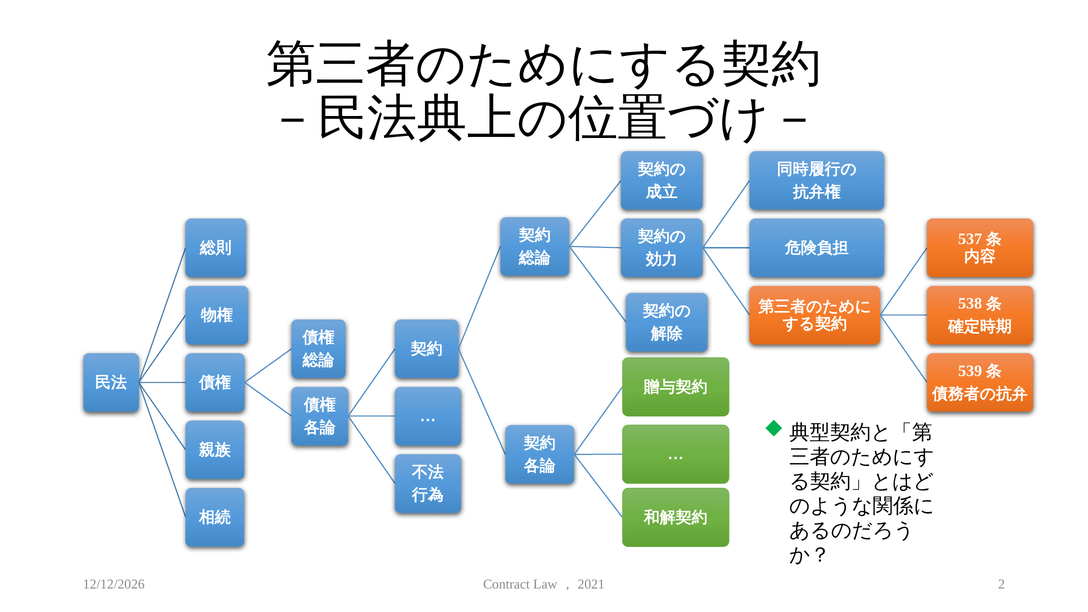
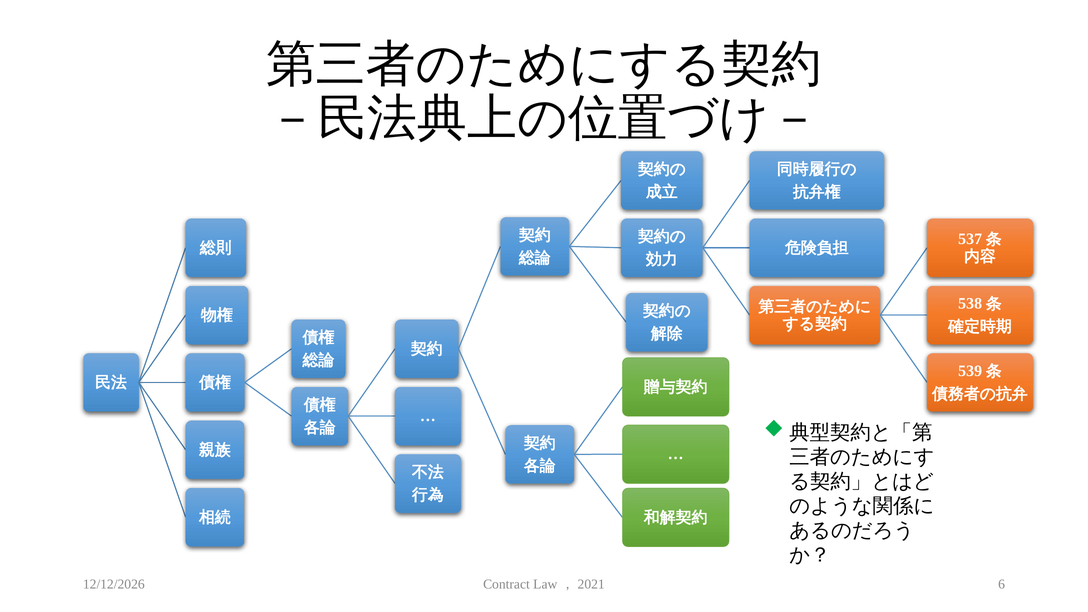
2: 2 -> 6
